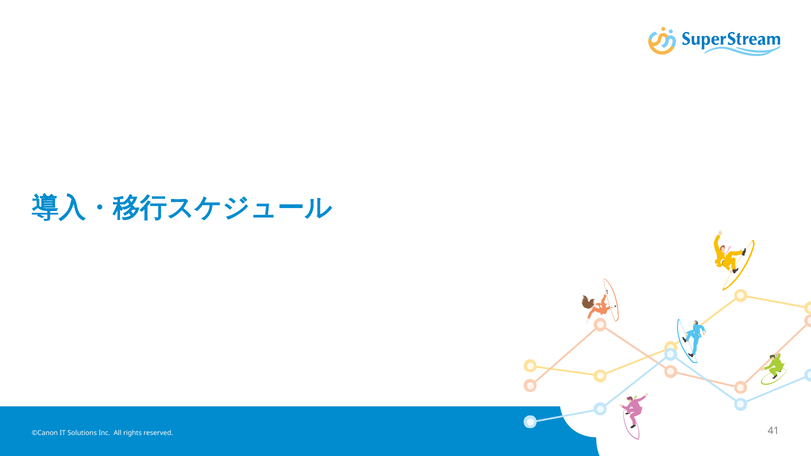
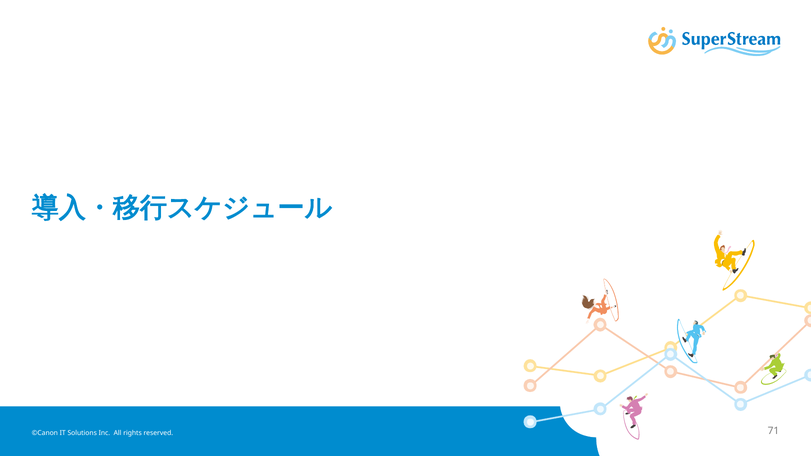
41: 41 -> 71
